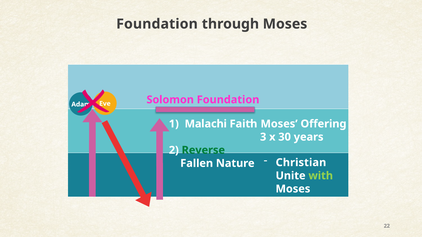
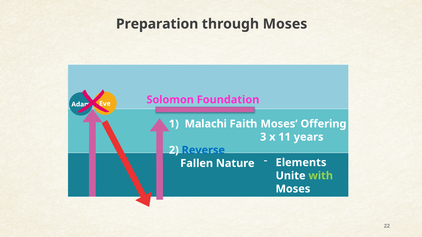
Foundation at (157, 24): Foundation -> Preparation
30: 30 -> 11
Reverse colour: green -> blue
Christian: Christian -> Elements
